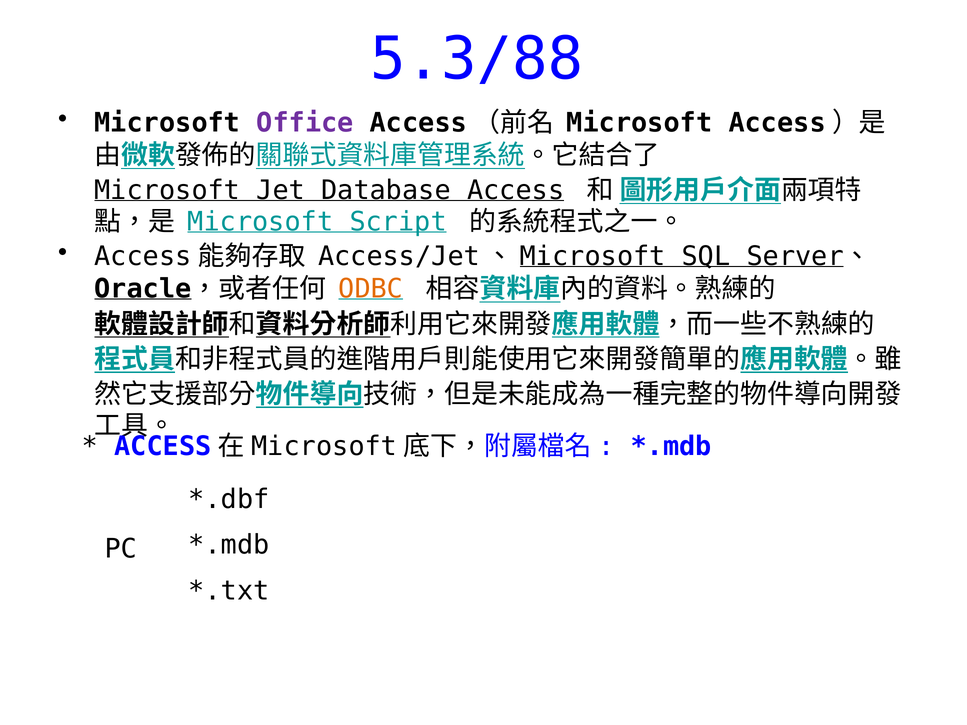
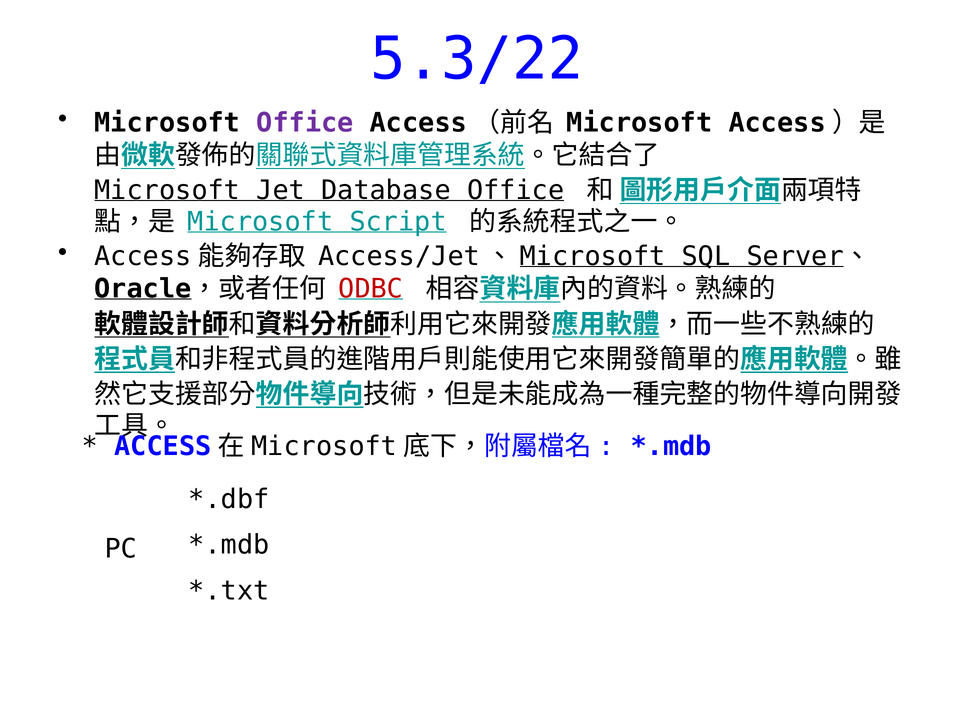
5.3/88: 5.3/88 -> 5.3/22
Database Access: Access -> Office
ODBC colour: orange -> red
